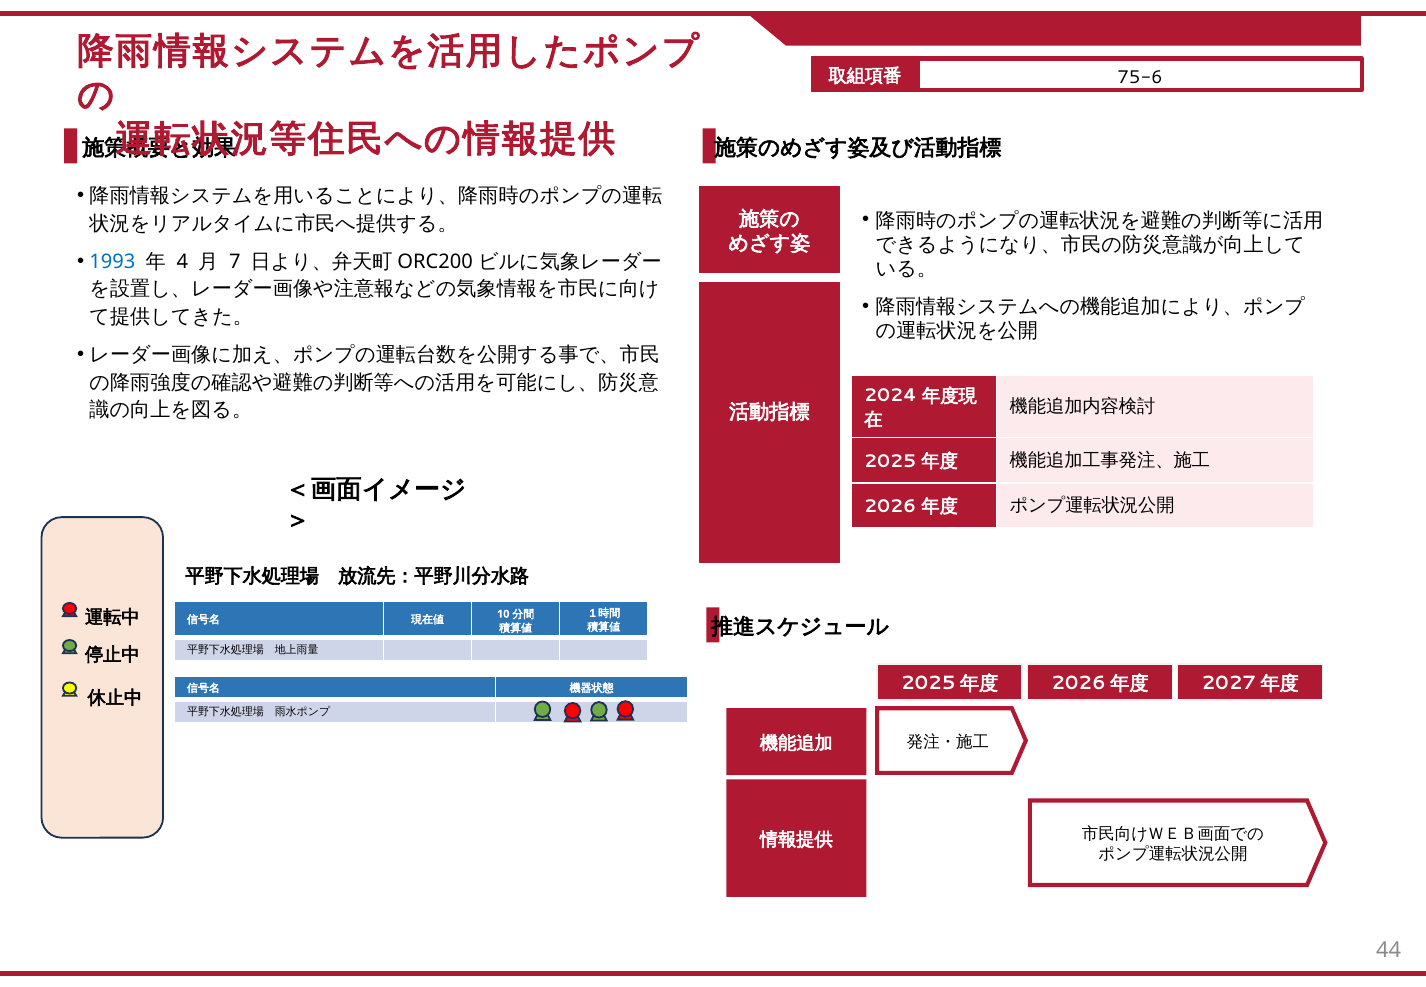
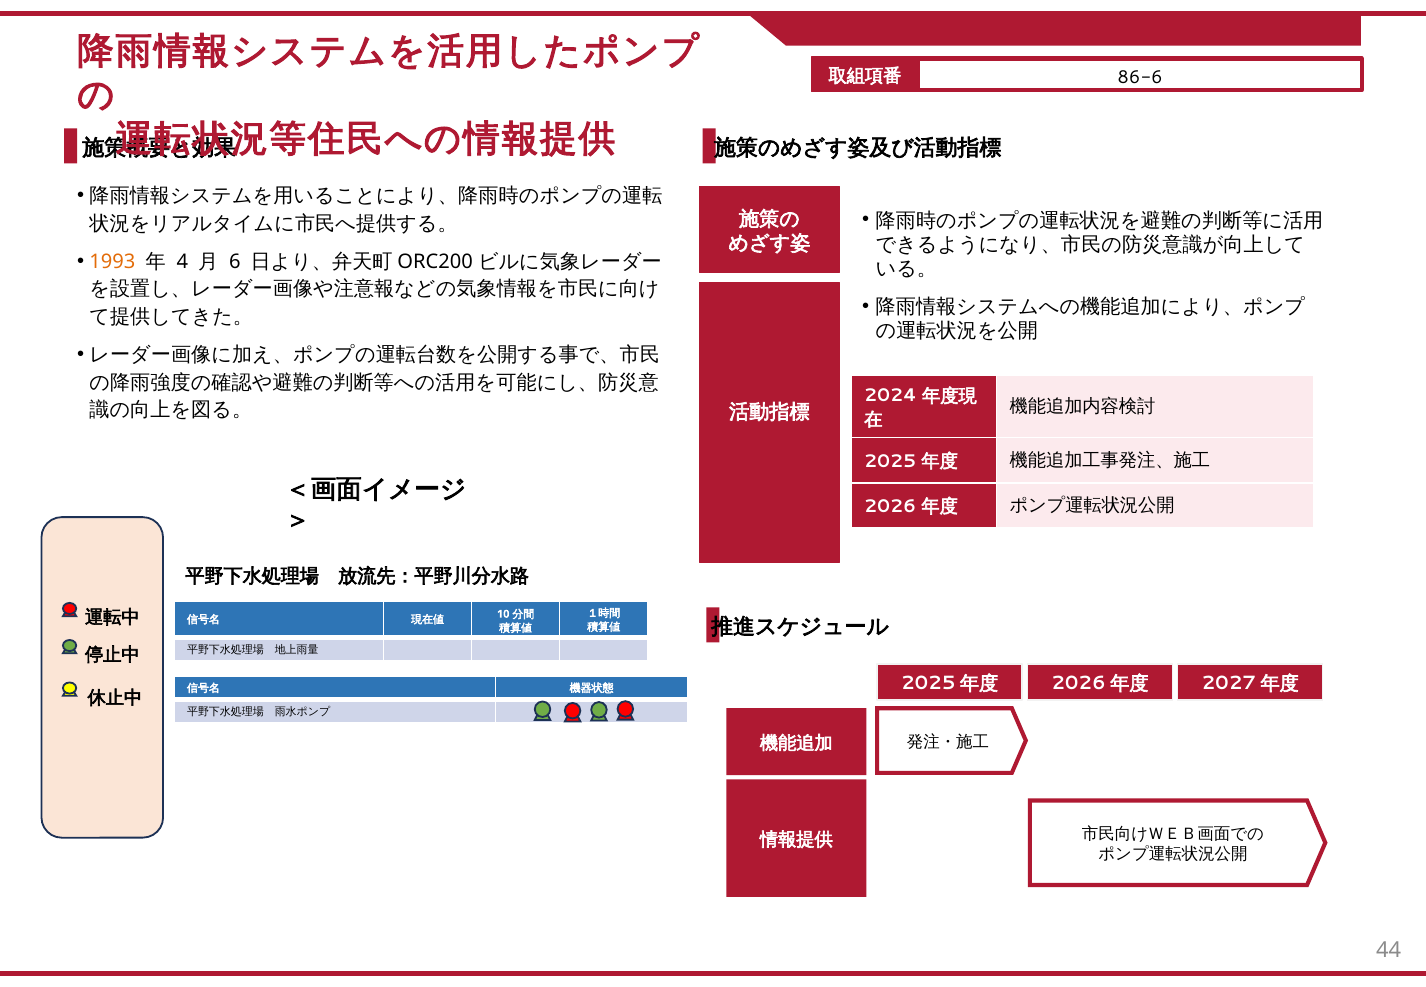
75-6: 75-6 -> 86-6
1993 colour: blue -> orange
7: 7 -> 6
